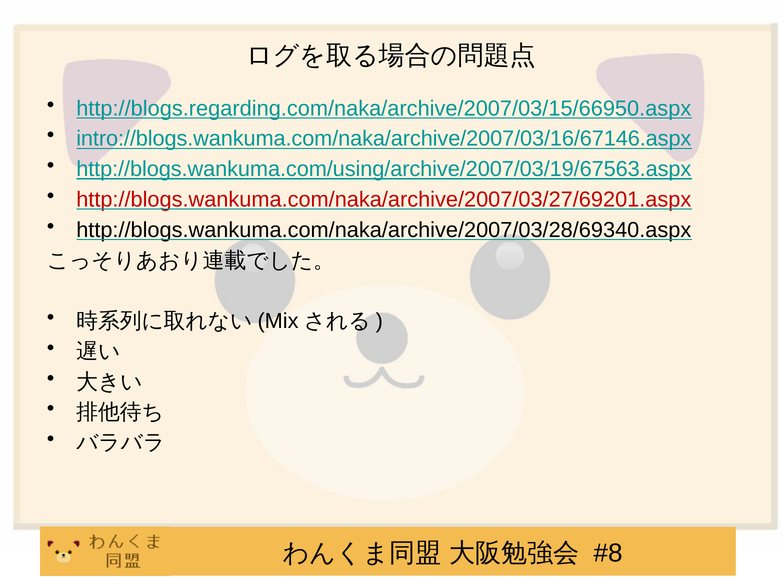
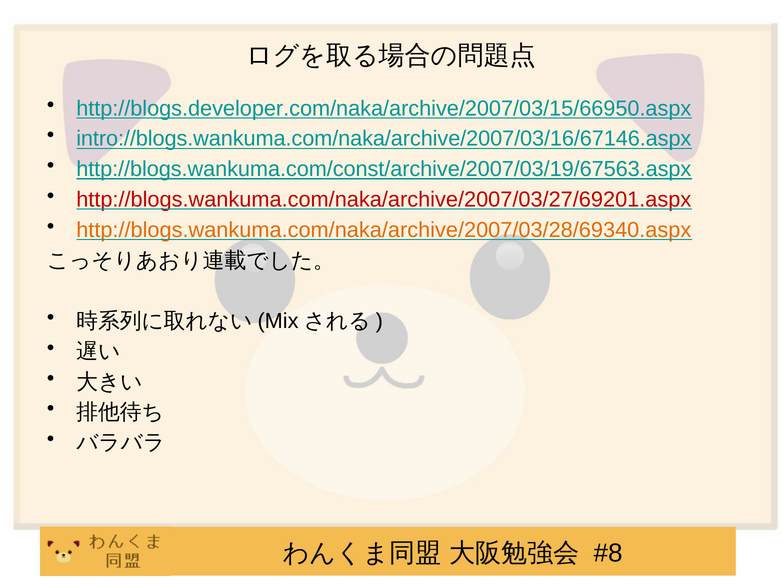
http://blogs.regarding.com/naka/archive/2007/03/15/66950.aspx: http://blogs.regarding.com/naka/archive/2007/03/15/66950.aspx -> http://blogs.developer.com/naka/archive/2007/03/15/66950.aspx
http://blogs.wankuma.com/using/archive/2007/03/19/67563.aspx: http://blogs.wankuma.com/using/archive/2007/03/19/67563.aspx -> http://blogs.wankuma.com/const/archive/2007/03/19/67563.aspx
http://blogs.wankuma.com/naka/archive/2007/03/28/69340.aspx colour: black -> orange
